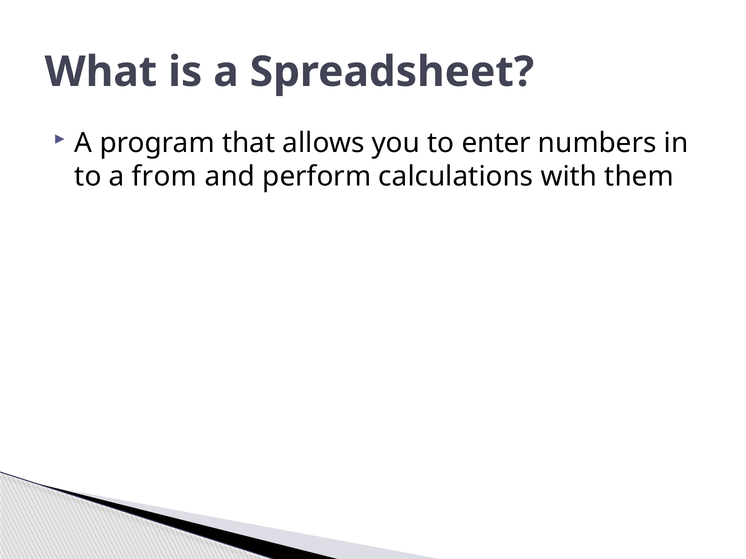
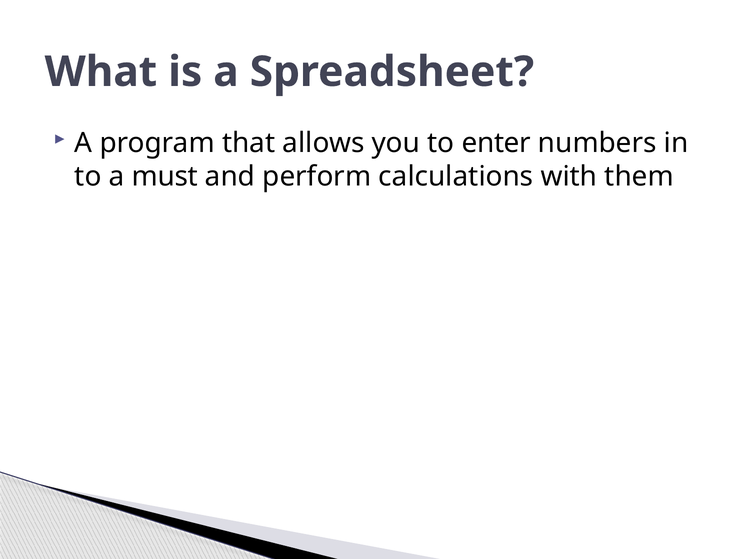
from: from -> must
